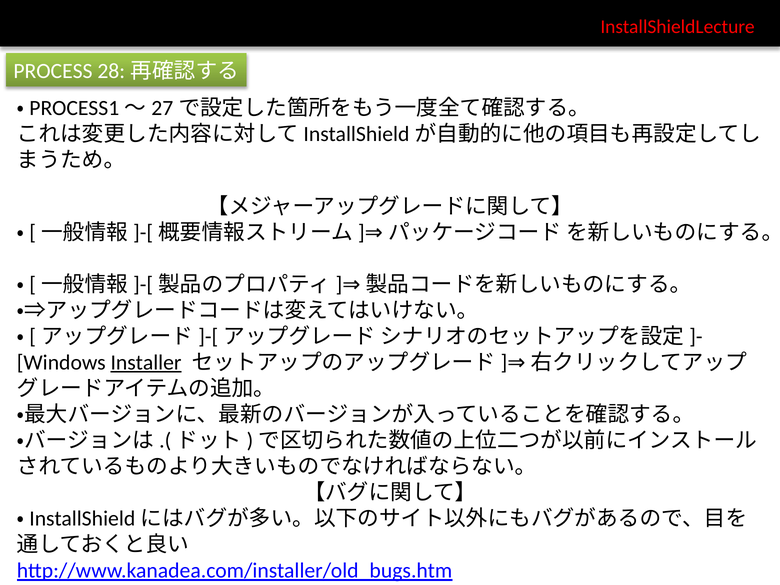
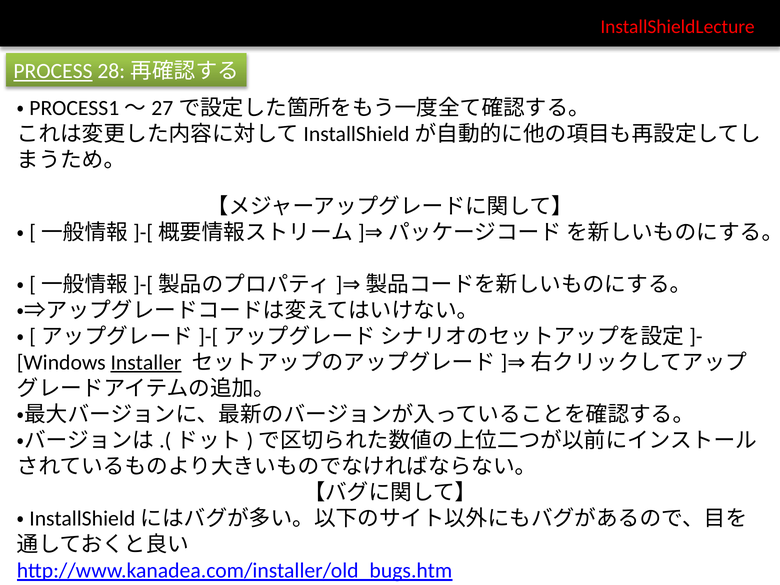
PROCESS underline: none -> present
